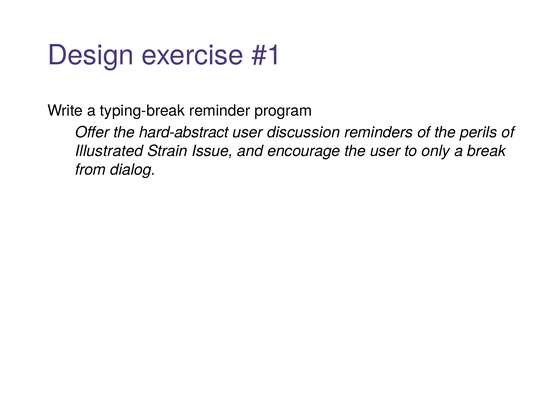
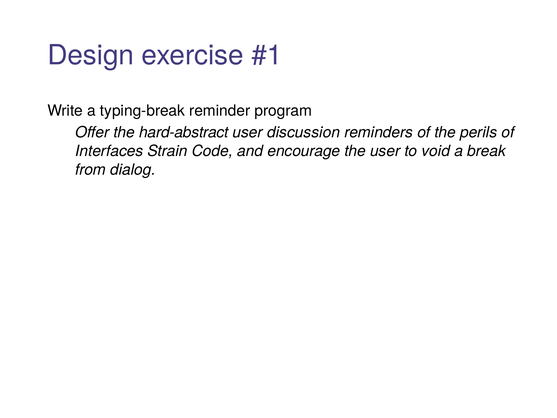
Illustrated: Illustrated -> Interfaces
Issue: Issue -> Code
only: only -> void
